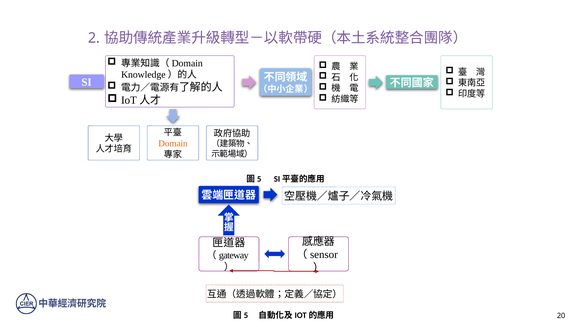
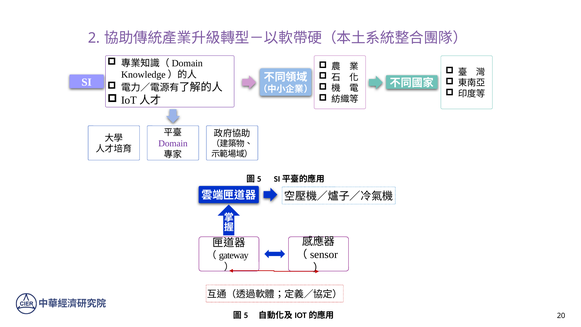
Domain colour: orange -> purple
